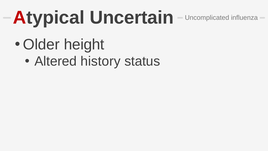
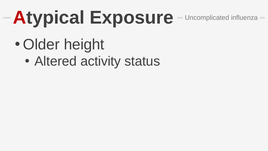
Uncertain: Uncertain -> Exposure
history: history -> activity
